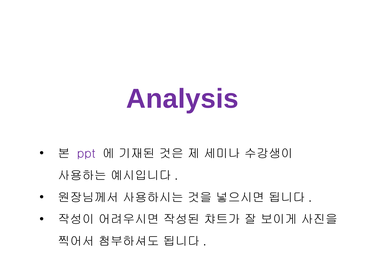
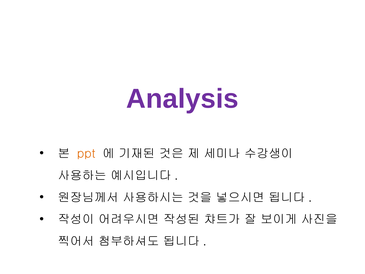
ppt colour: purple -> orange
